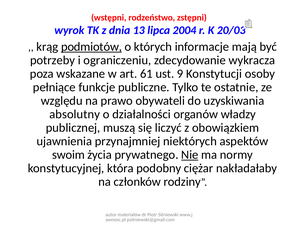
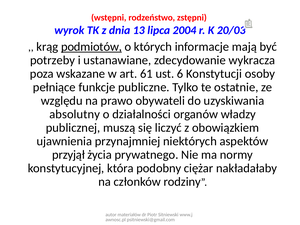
ograniczeniu: ograniczeniu -> ustanawiane
9: 9 -> 6
swoim: swoim -> przyjął
Nie underline: present -> none
